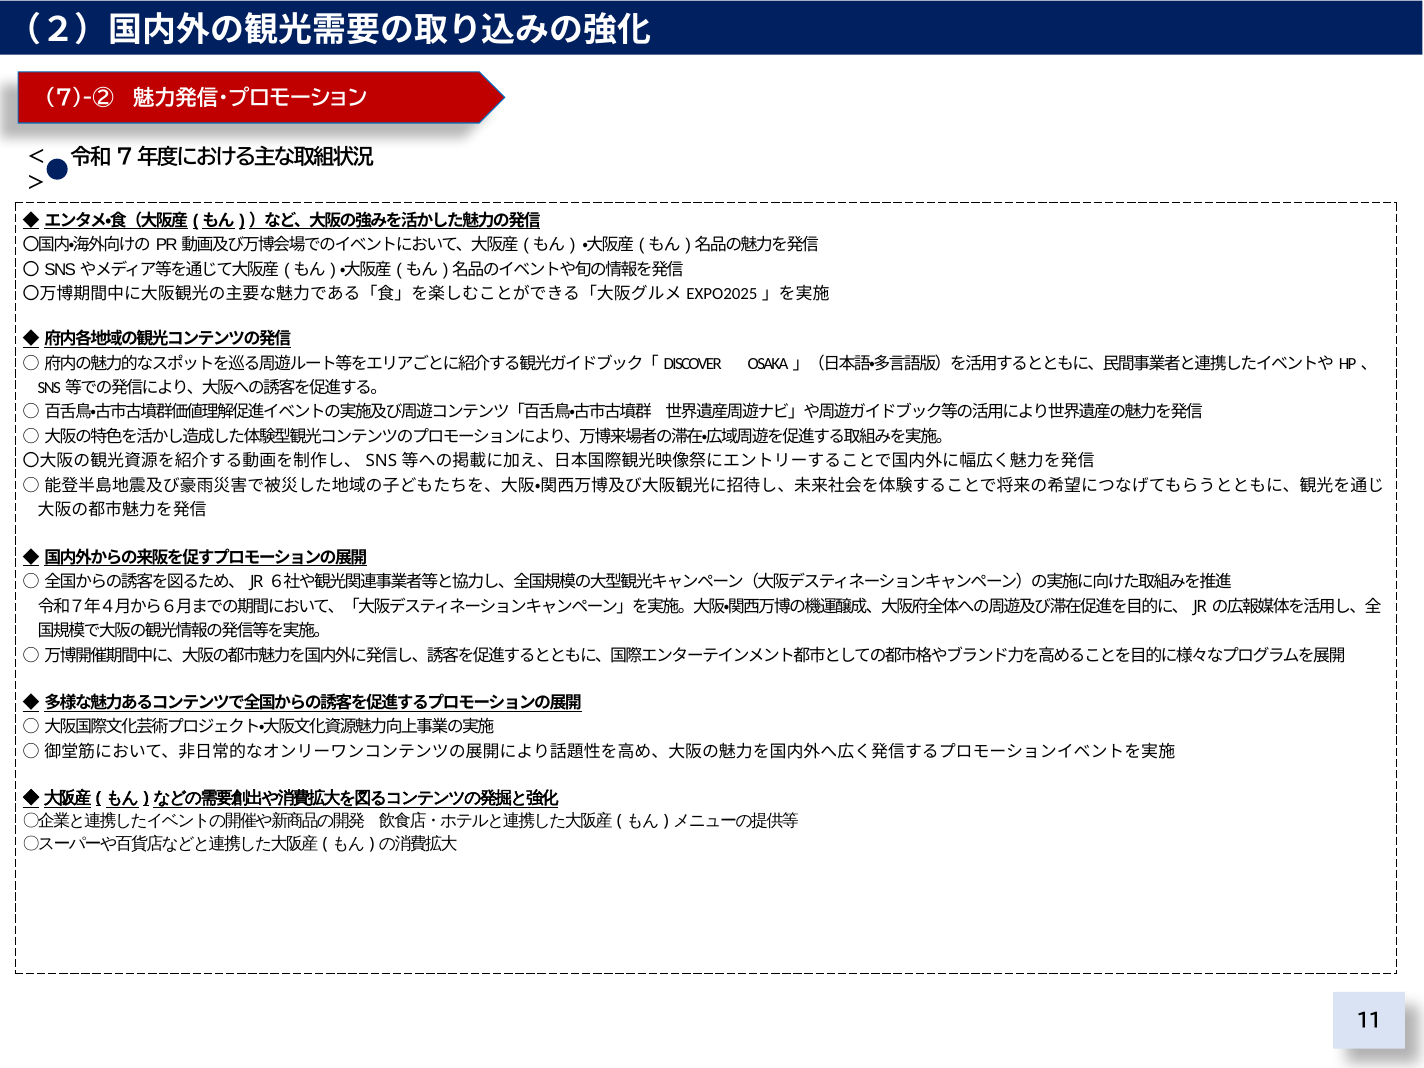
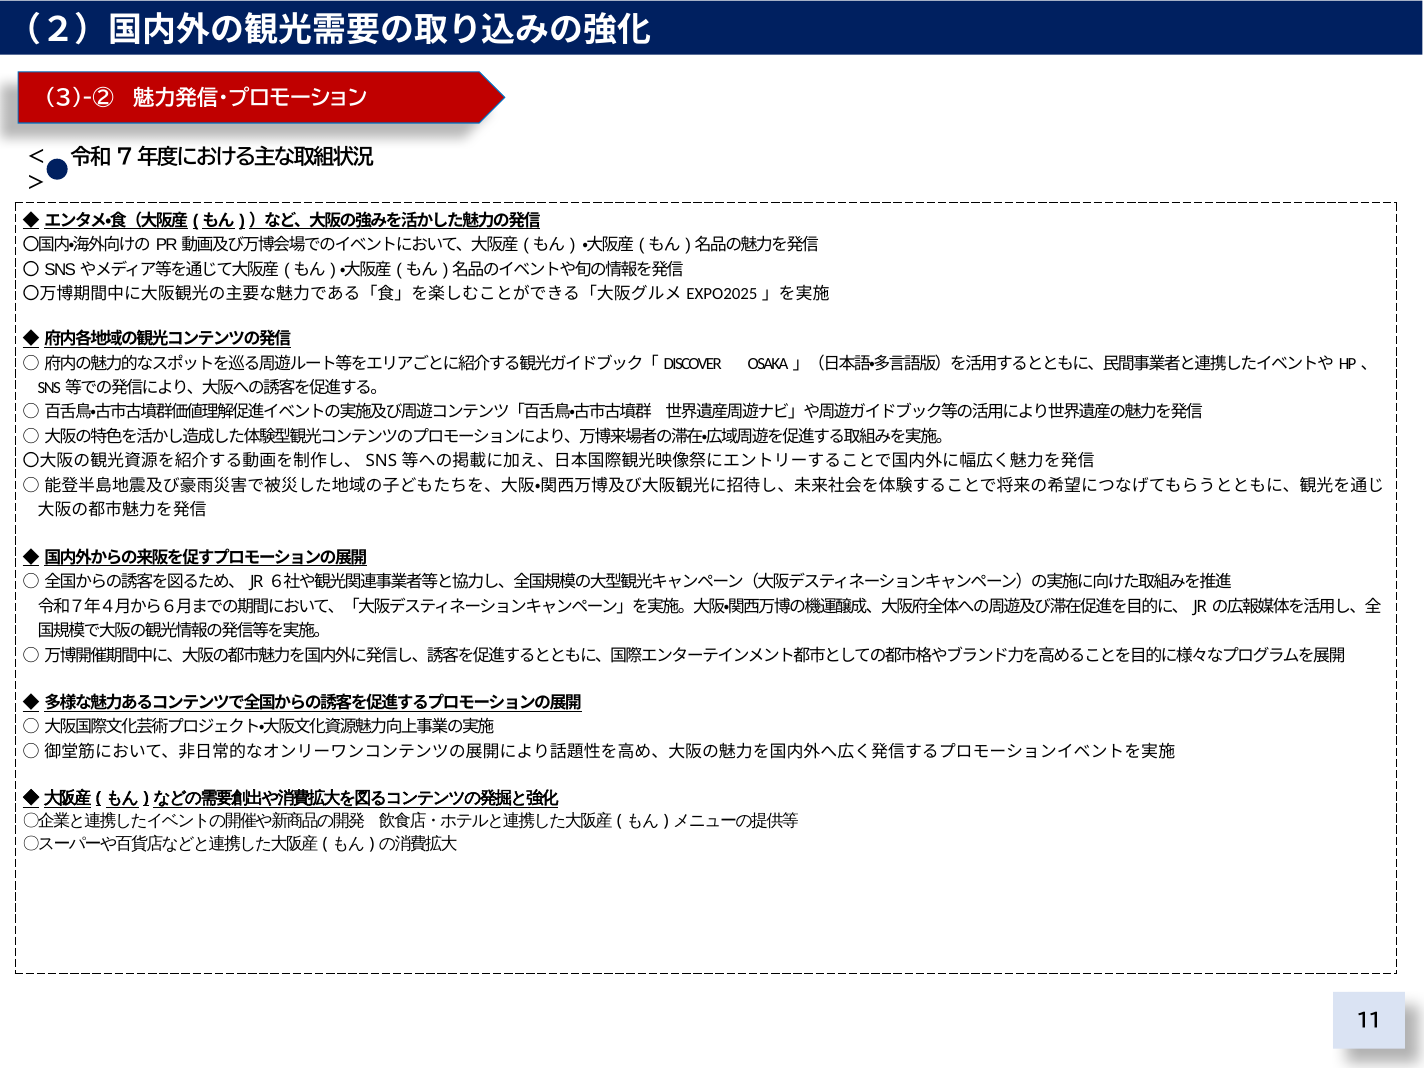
7)-②: 7)-② -> 3)-②
